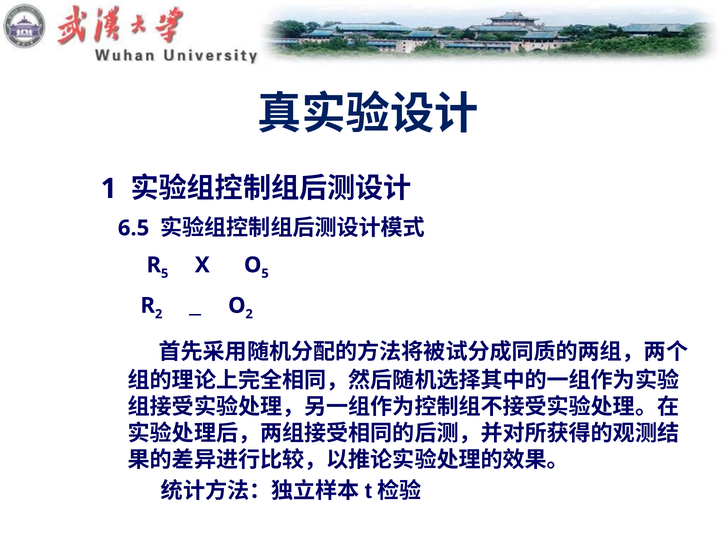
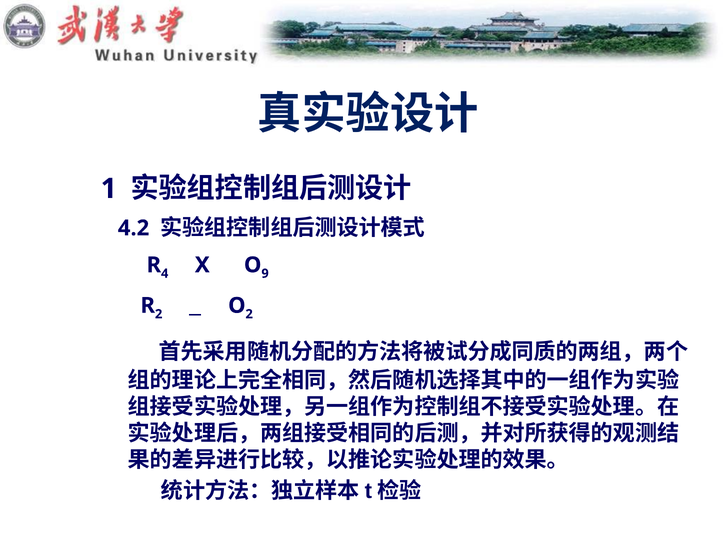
6.5: 6.5 -> 4.2
5 at (165, 274): 5 -> 4
5 at (265, 274): 5 -> 9
